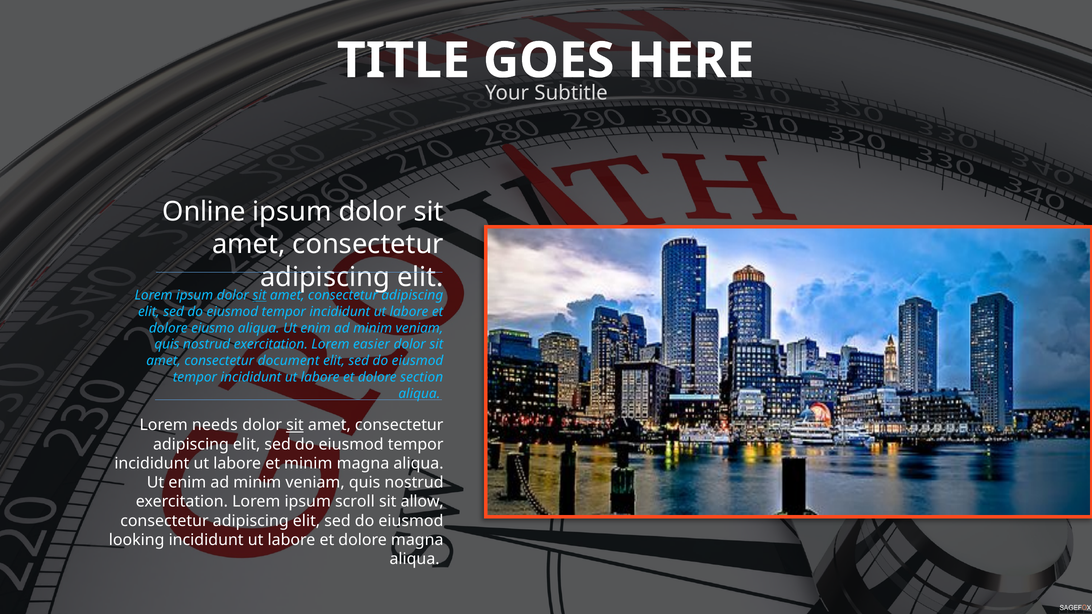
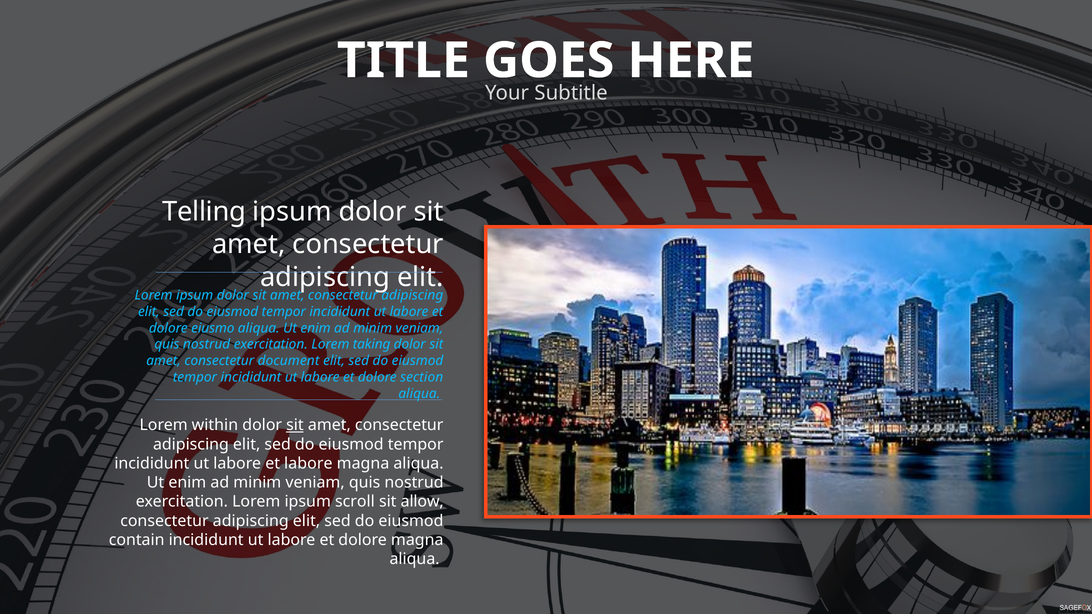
Online: Online -> Telling
sit at (259, 295) underline: present -> none
easier: easier -> taking
needs: needs -> within
et minim: minim -> labore
looking: looking -> contain
